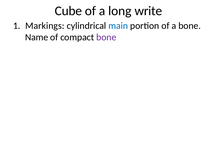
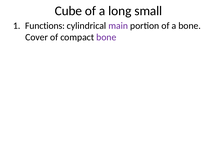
write: write -> small
Markings: Markings -> Functions
main colour: blue -> purple
Name: Name -> Cover
